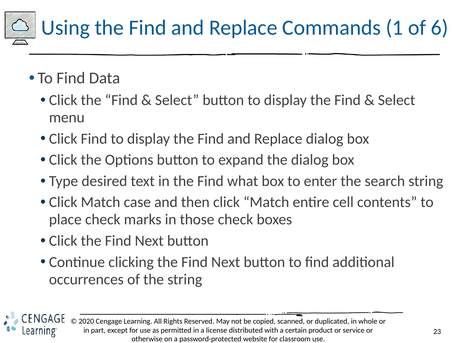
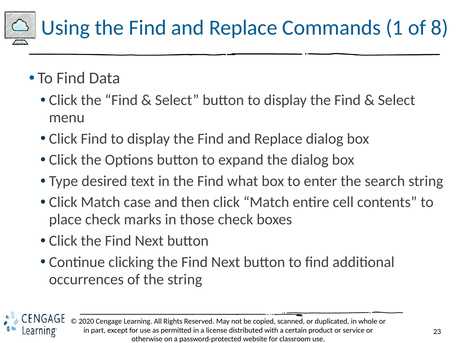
6: 6 -> 8
